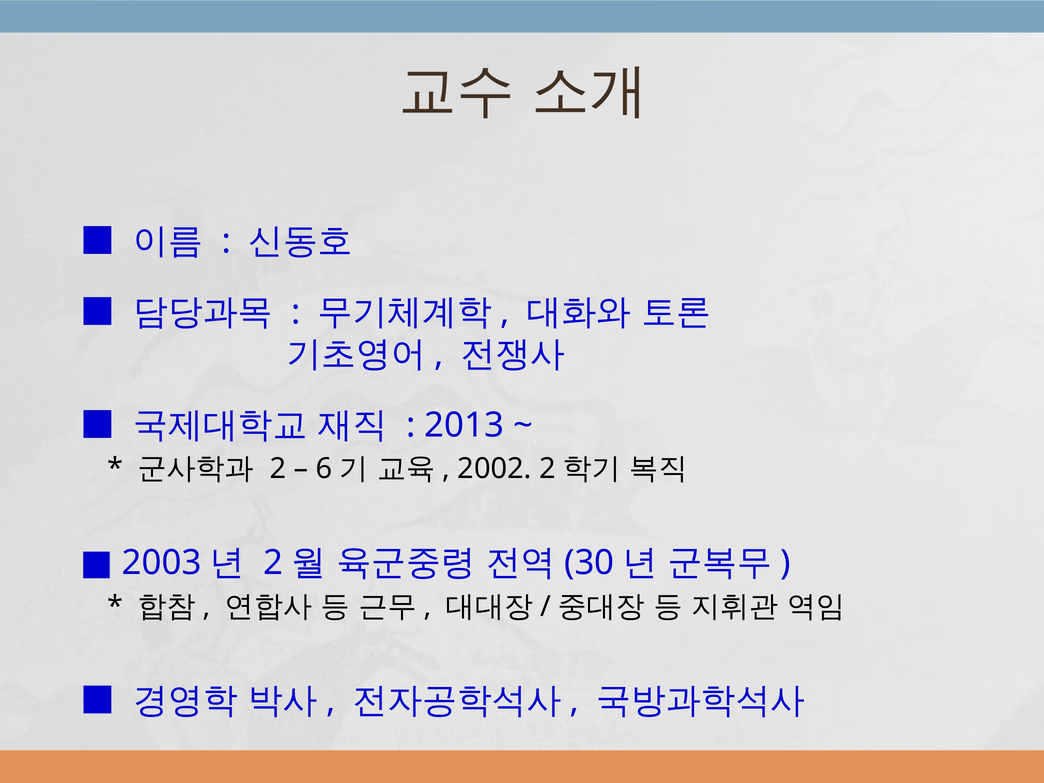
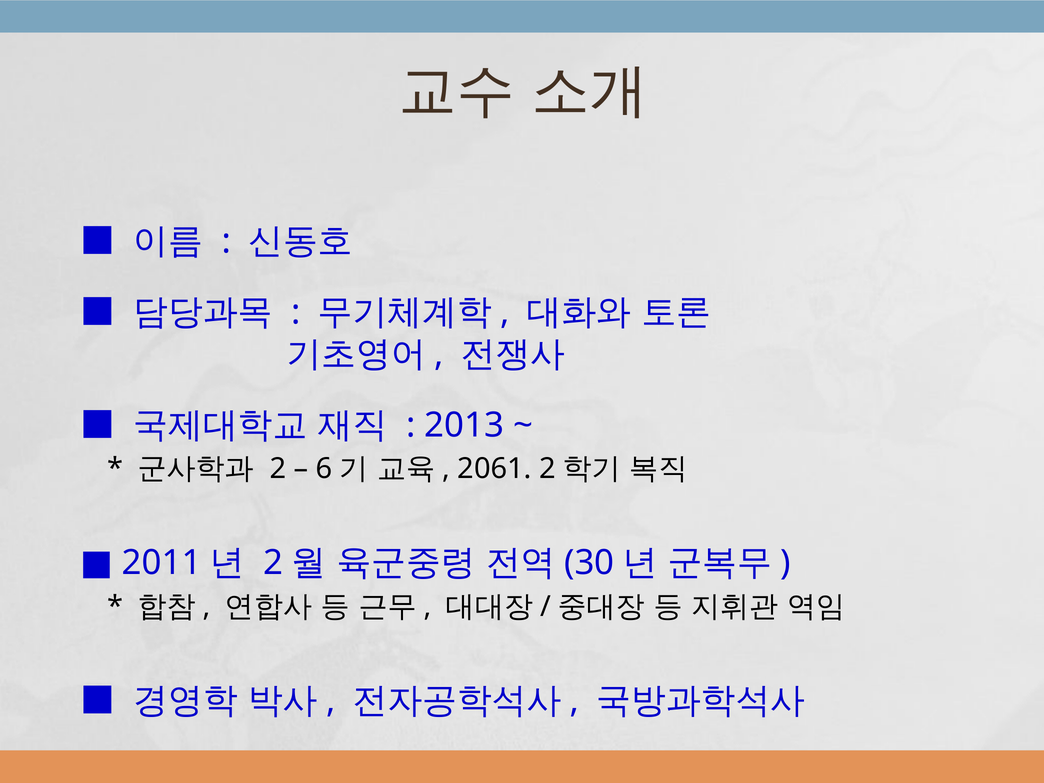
2002: 2002 -> 2061
2003: 2003 -> 2011
